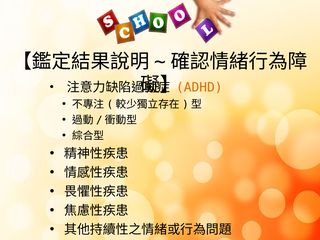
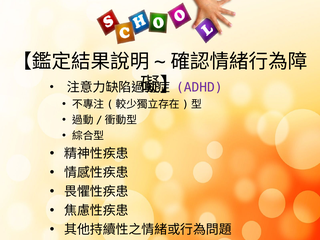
ADHD colour: orange -> purple
